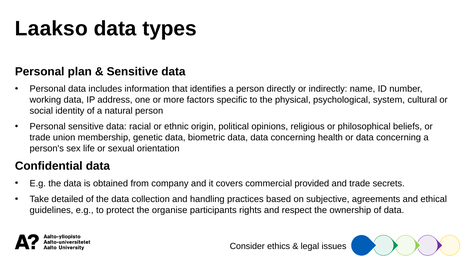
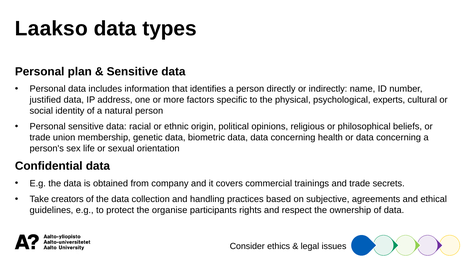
working: working -> justified
system: system -> experts
provided: provided -> trainings
detailed: detailed -> creators
